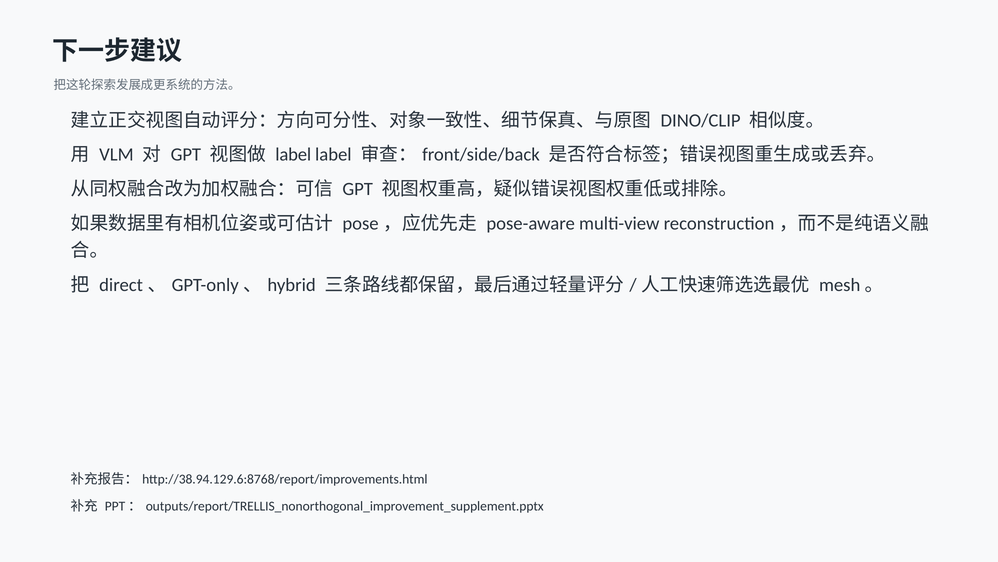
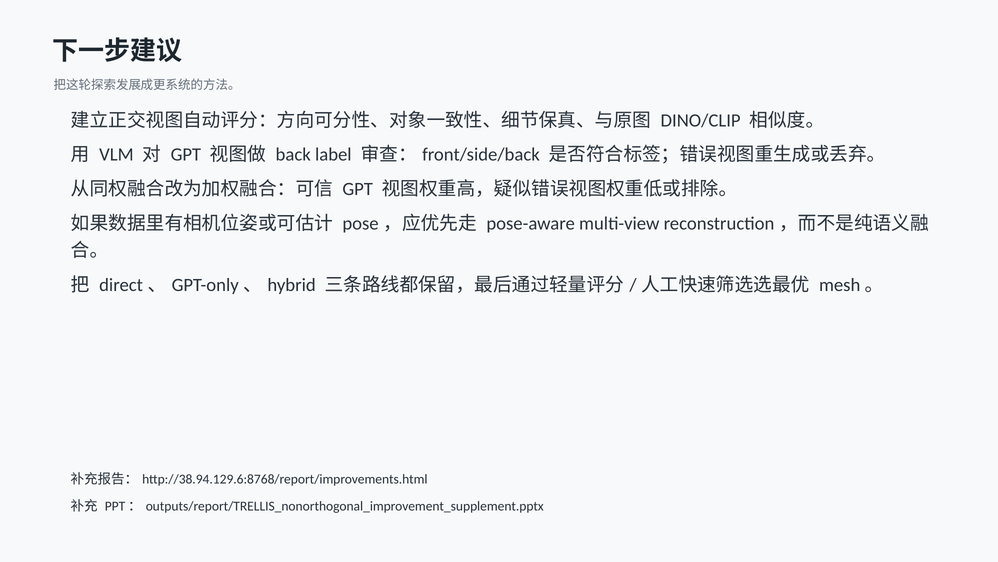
label at (293, 155): label -> back
